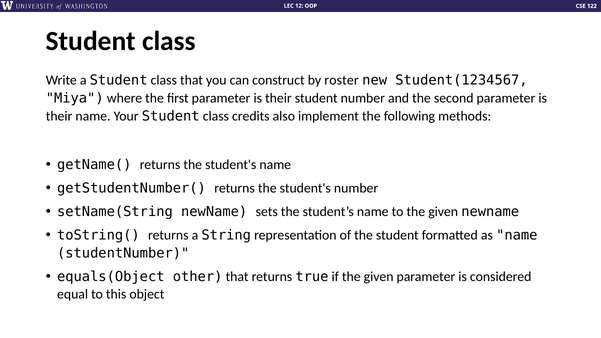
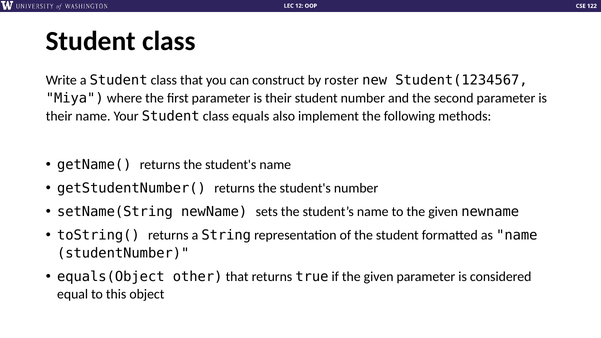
credits: credits -> equals
